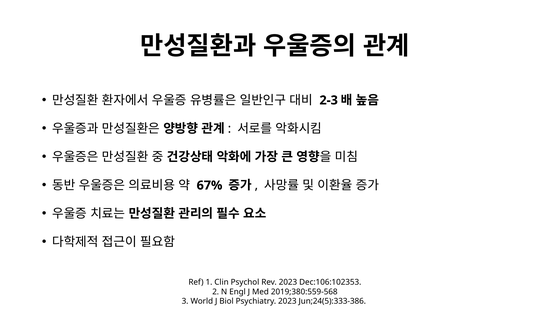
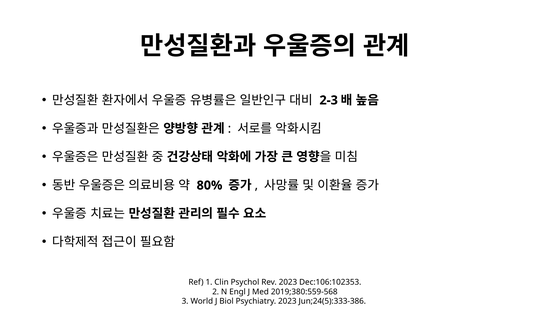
67%: 67% -> 80%
